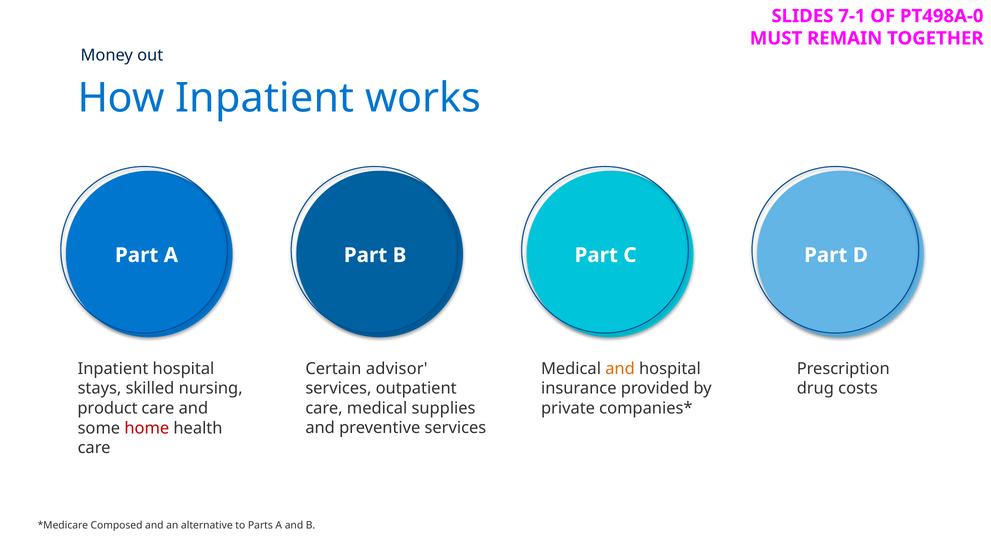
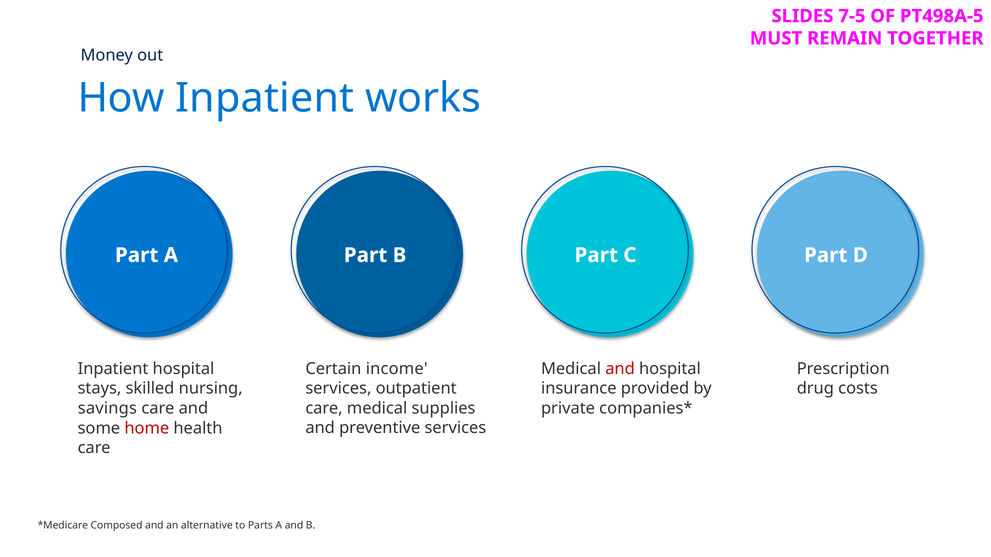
7-1: 7-1 -> 7-5
PT498A-0: PT498A-0 -> PT498A-5
advisor: advisor -> income
and at (620, 369) colour: orange -> red
product: product -> savings
